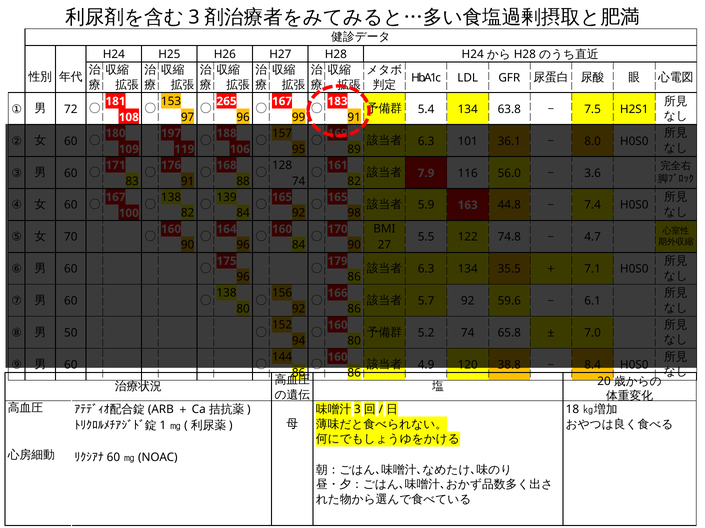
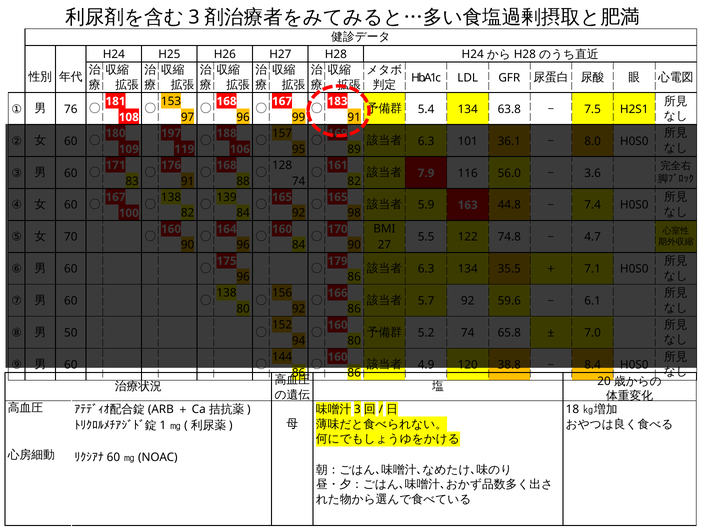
72: 72 -> 76
265 at (227, 101): 265 -> 168
